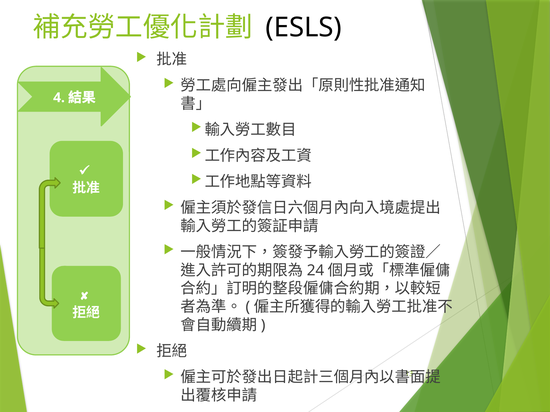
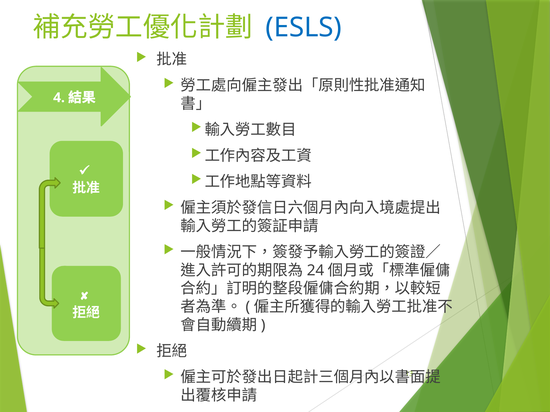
ESLS colour: black -> blue
